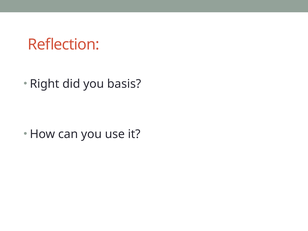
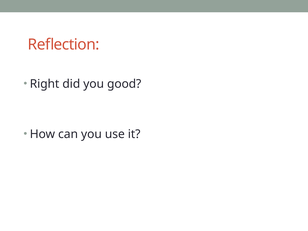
basis: basis -> good
